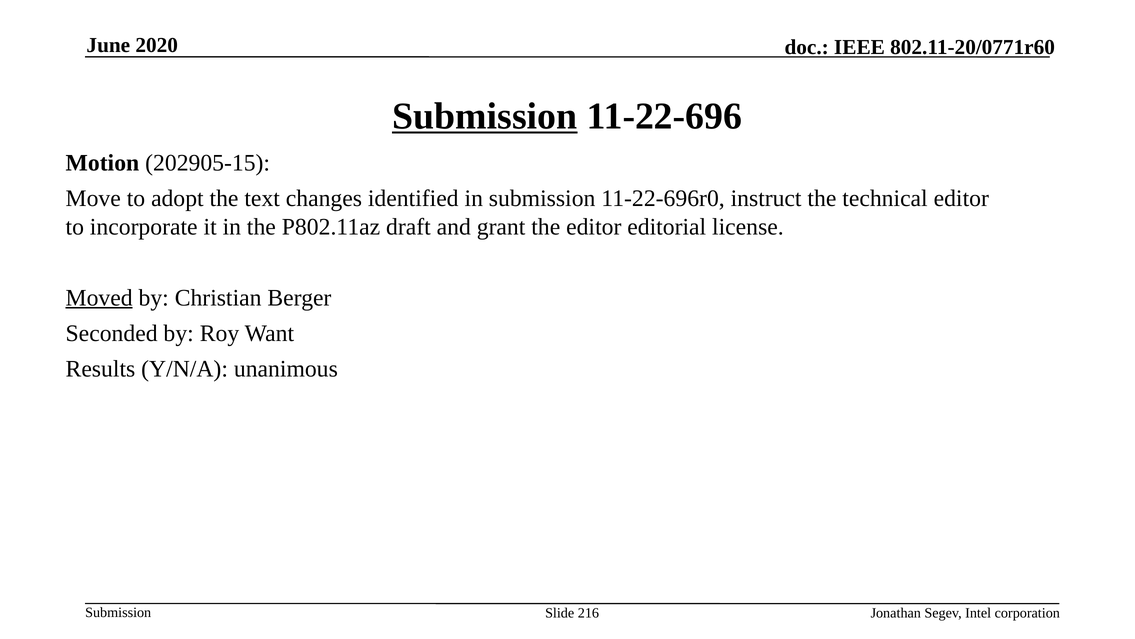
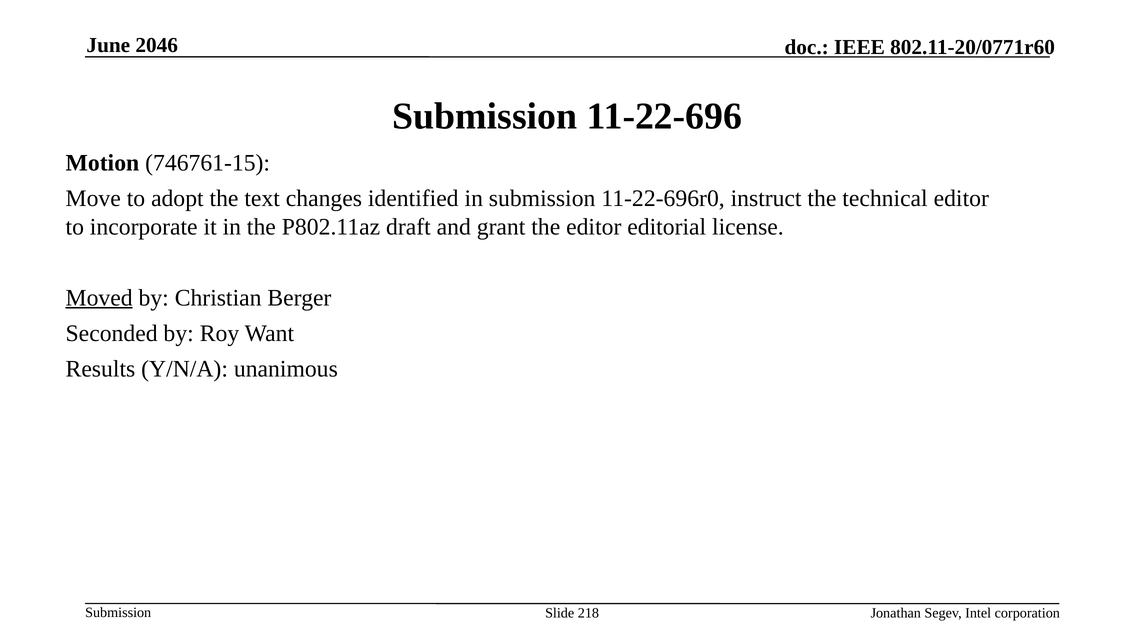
2020: 2020 -> 2046
Submission at (485, 116) underline: present -> none
202905-15: 202905-15 -> 746761-15
216: 216 -> 218
